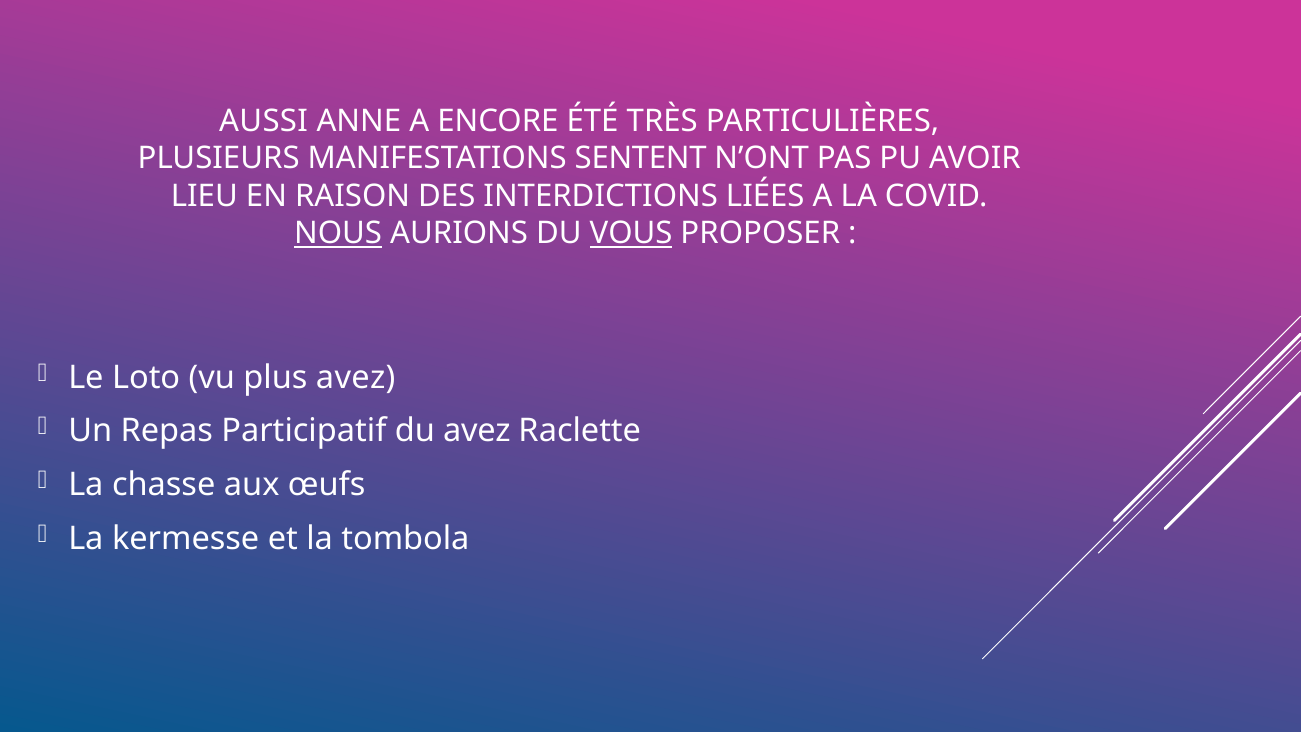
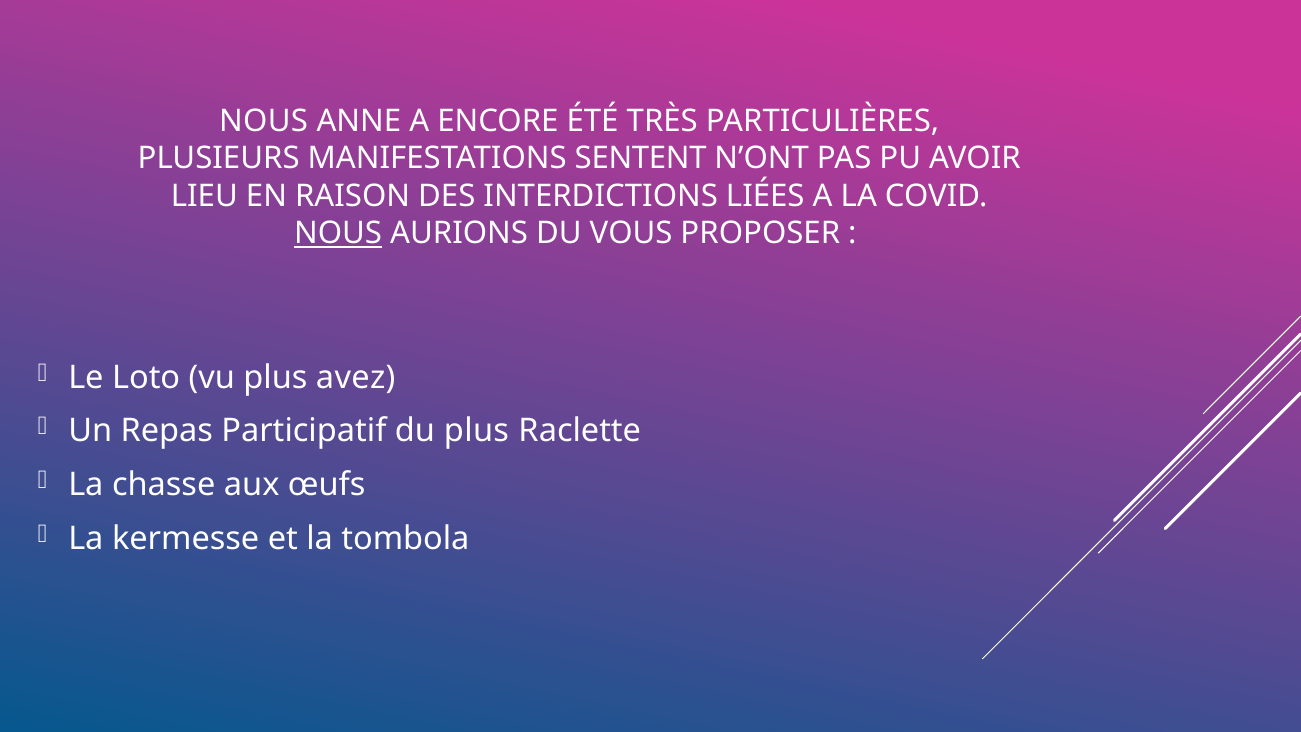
AUSSI at (264, 121): AUSSI -> NOUS
VOUS underline: present -> none
du avez: avez -> plus
